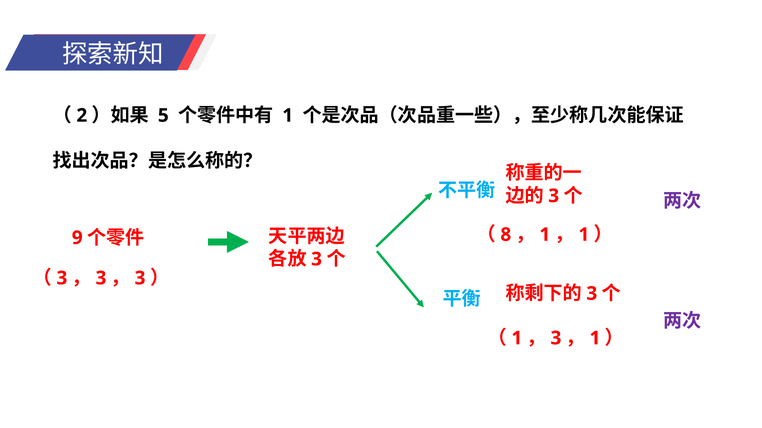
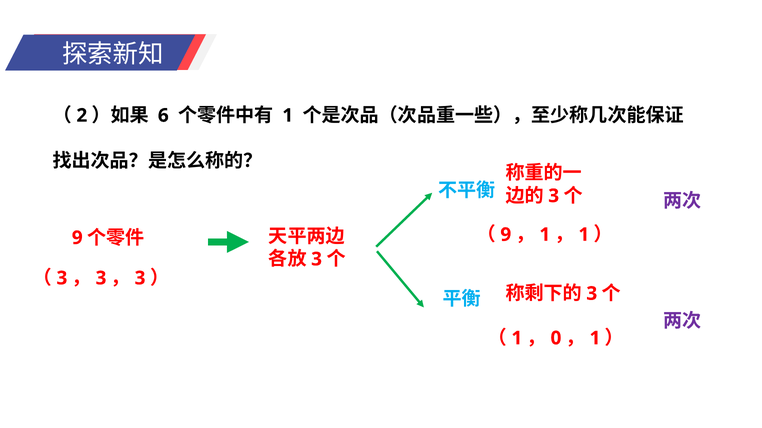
5: 5 -> 6
8 at (506, 235): 8 -> 9
3 at (556, 339): 3 -> 0
